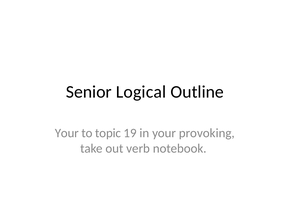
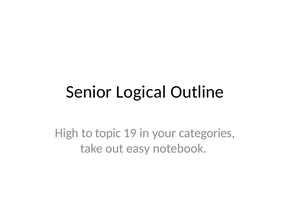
Your at (67, 133): Your -> High
provoking: provoking -> categories
verb: verb -> easy
